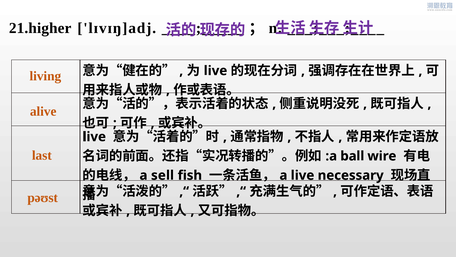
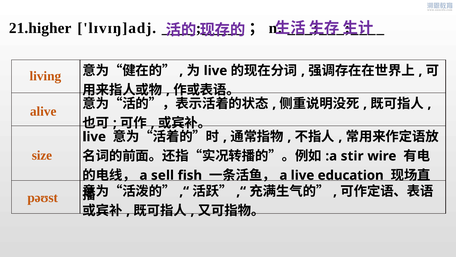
last: last -> size
ball: ball -> stir
necessary: necessary -> education
